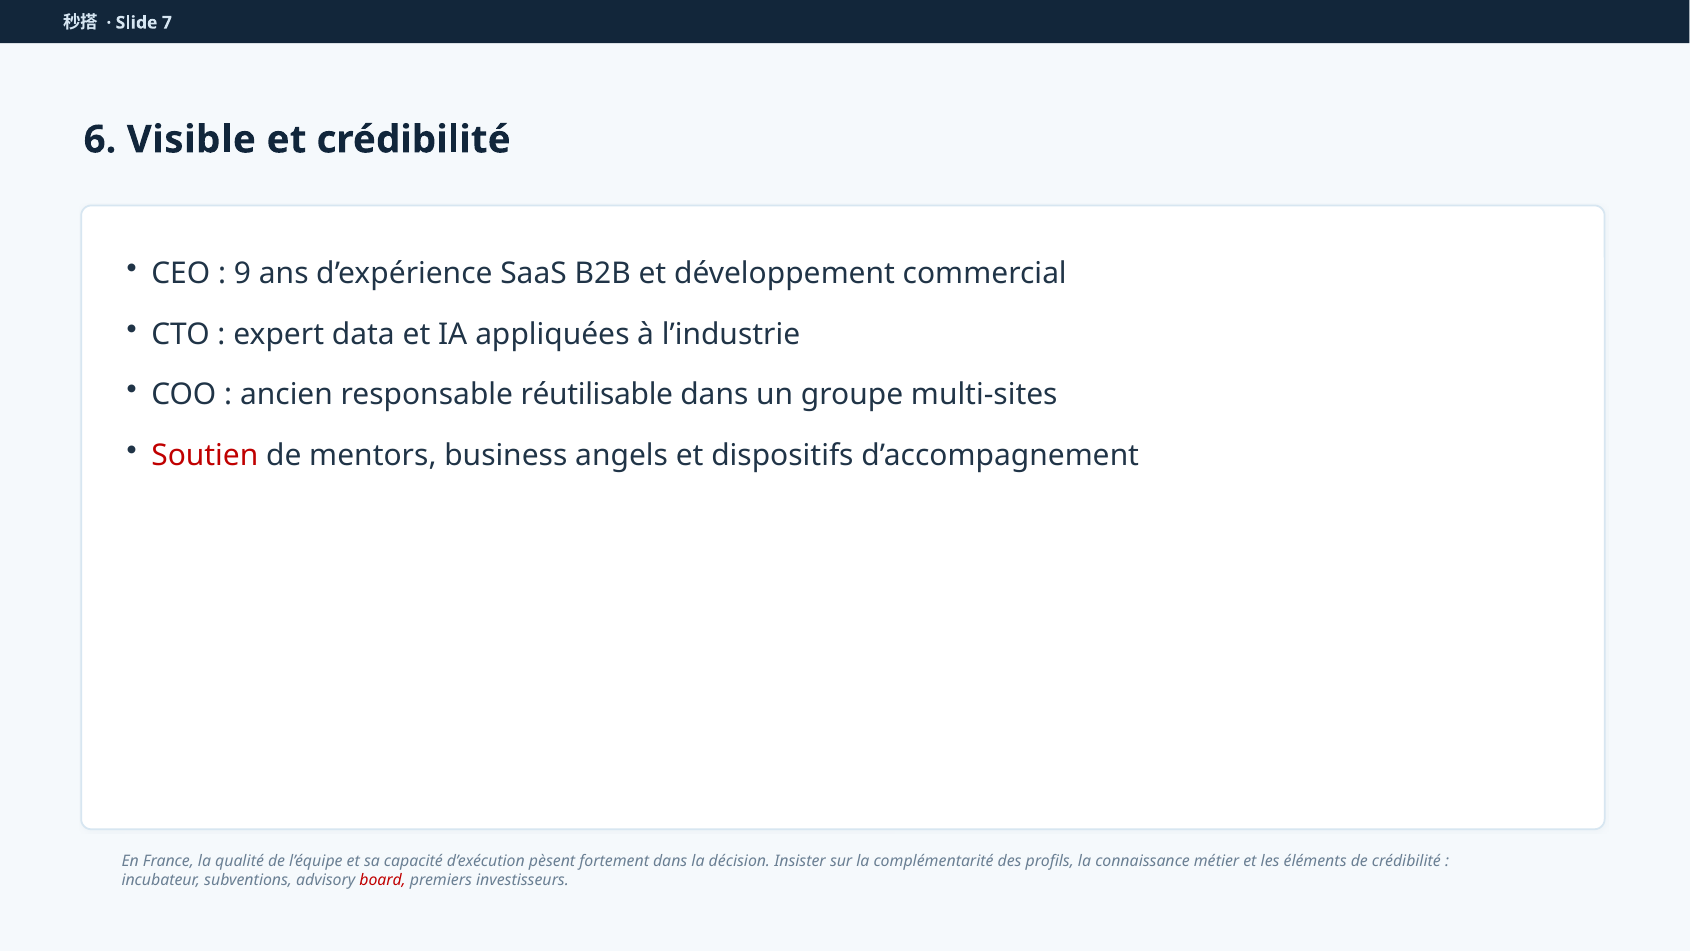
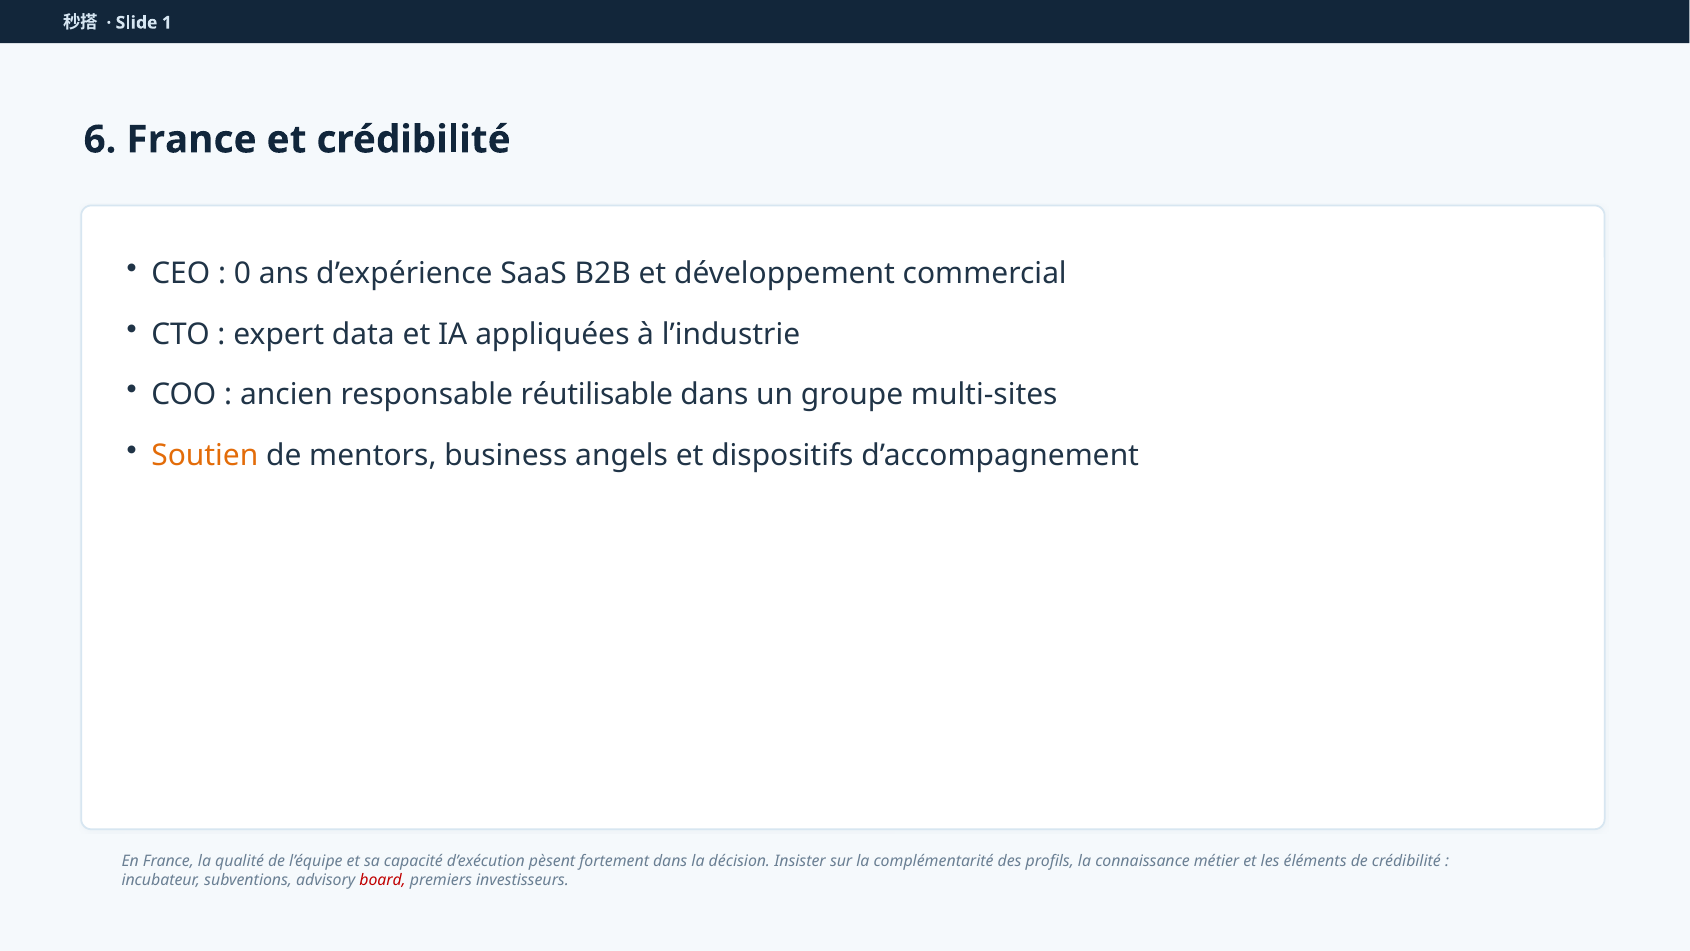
7: 7 -> 1
6 Visible: Visible -> France
9: 9 -> 0
Soutien colour: red -> orange
